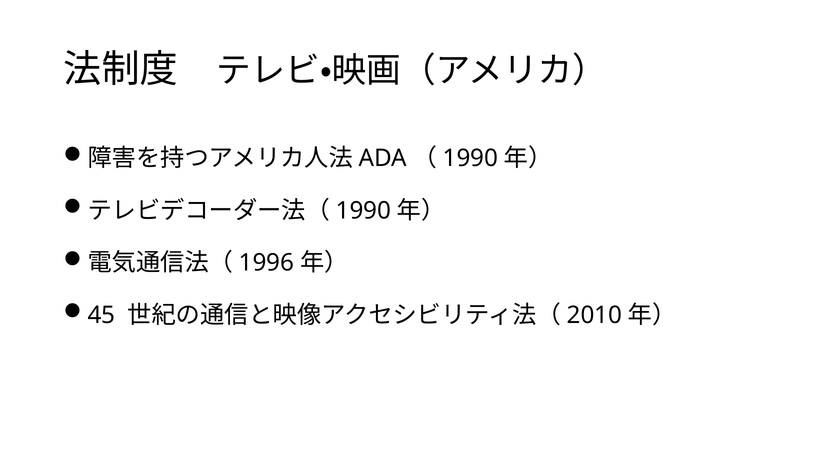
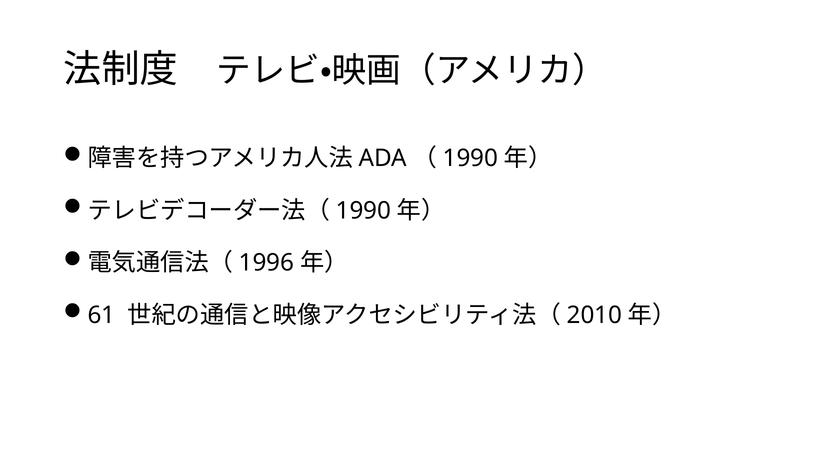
45: 45 -> 61
